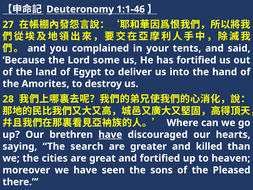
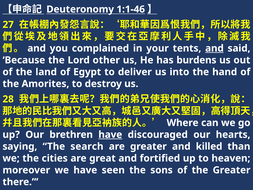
and at (214, 48) underline: none -> present
some: some -> other
has fortified: fortified -> burdens
the Pleased: Pleased -> Greater
